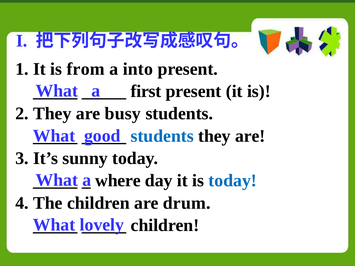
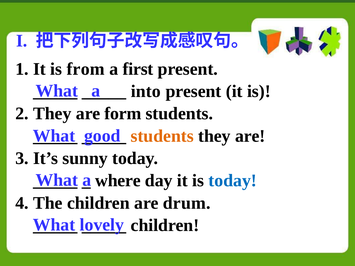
into: into -> first
first: first -> into
busy: busy -> form
students at (162, 136) colour: blue -> orange
